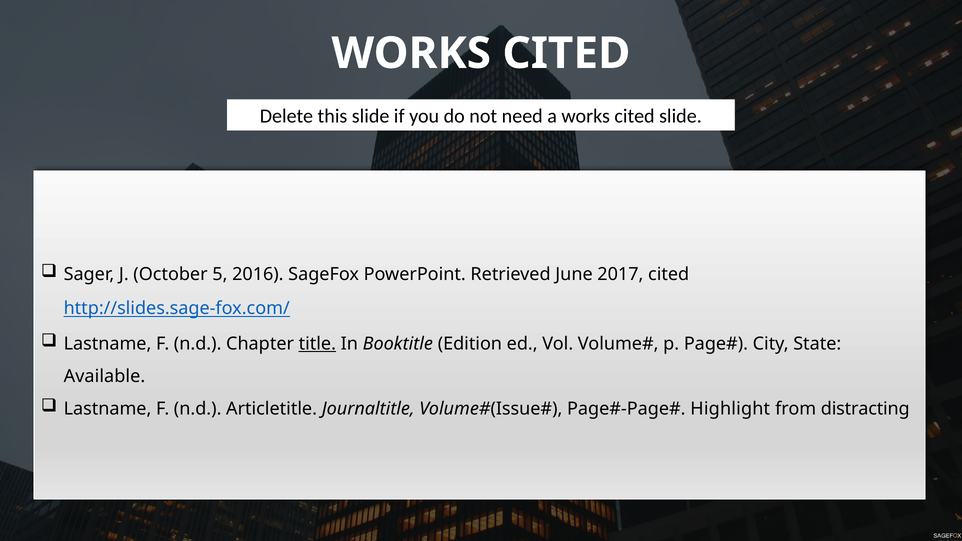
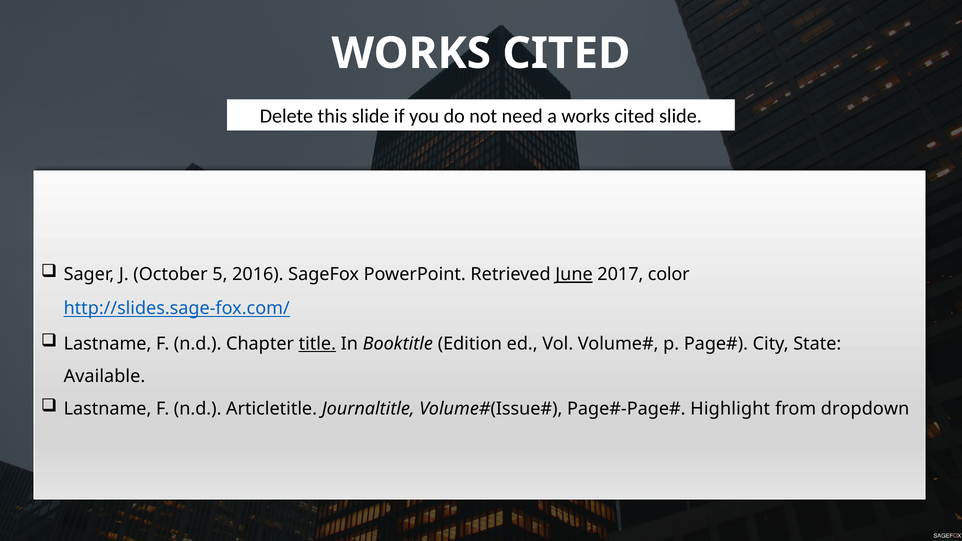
June underline: none -> present
2017 cited: cited -> color
distracting: distracting -> dropdown
